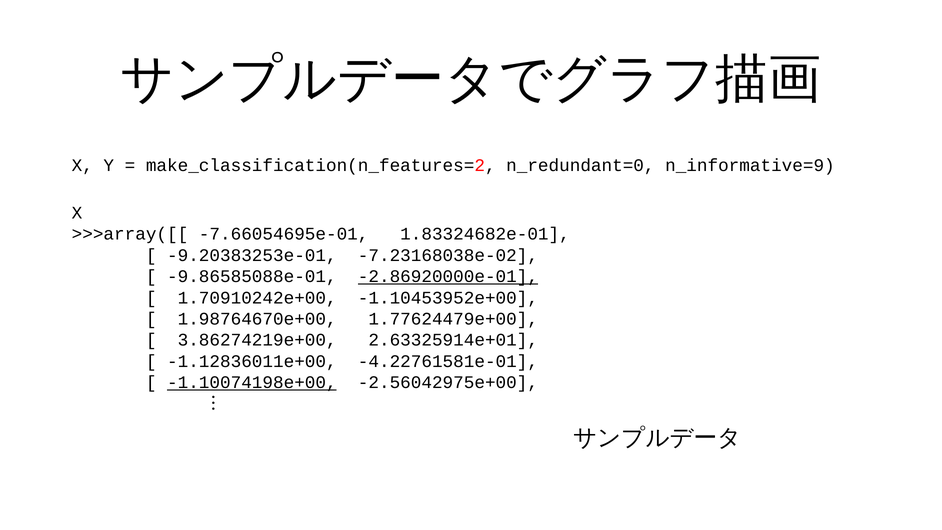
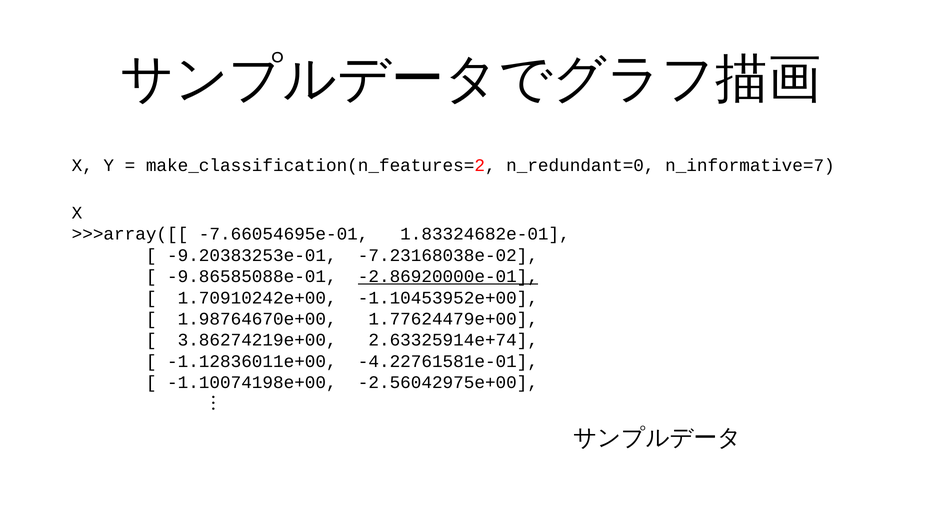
n_informative=9: n_informative=9 -> n_informative=7
2.63325914e+01: 2.63325914e+01 -> 2.63325914e+74
-1.10074198e+00 underline: present -> none
